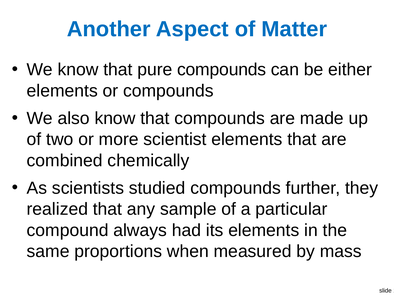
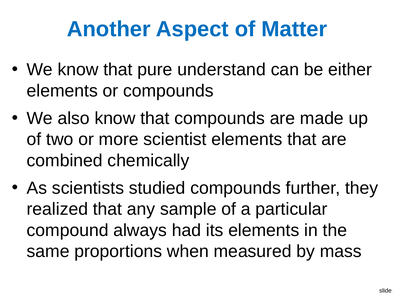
pure compounds: compounds -> understand
